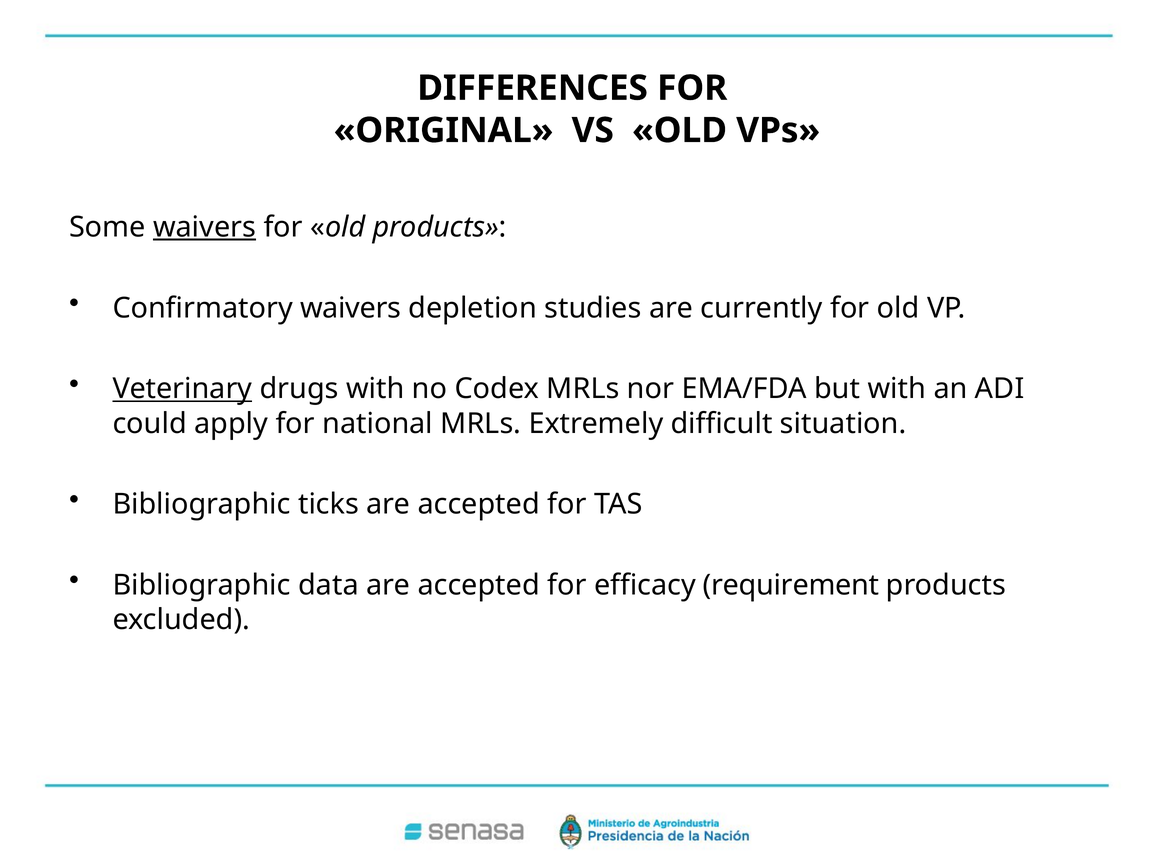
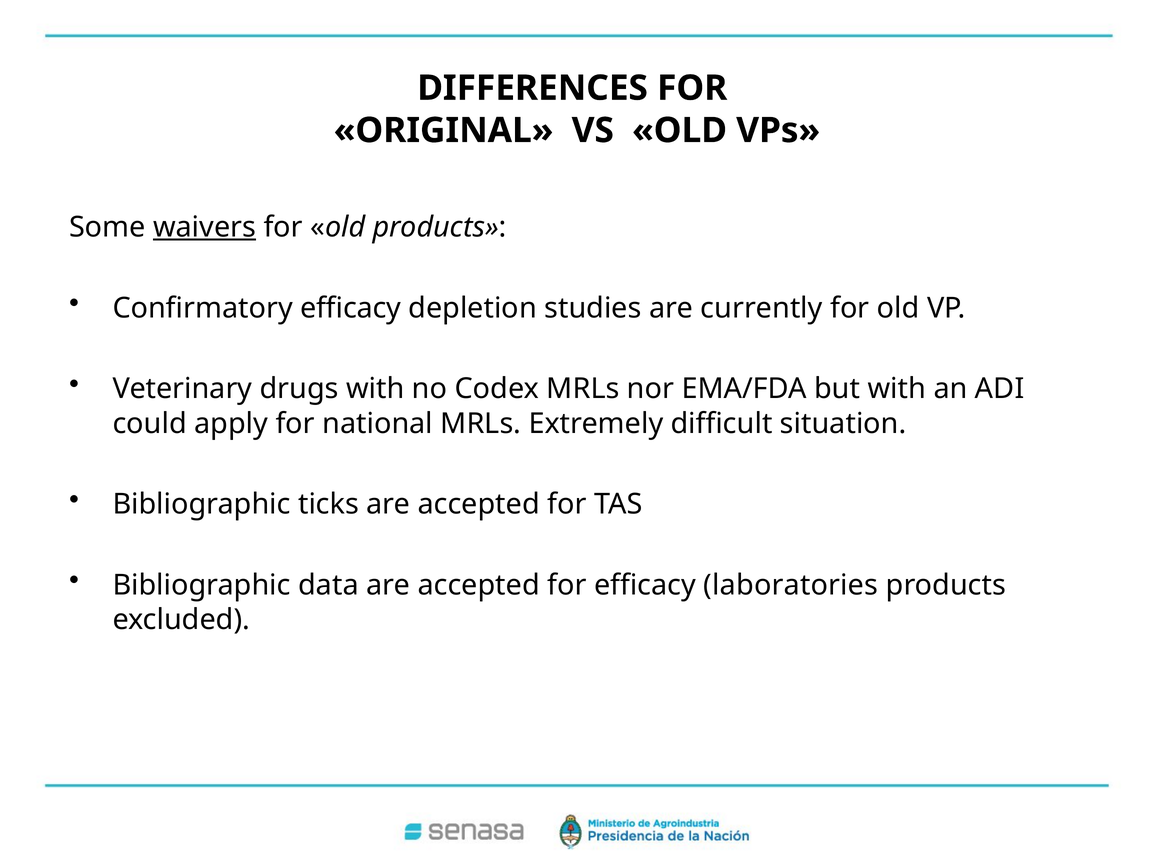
Confirmatory waivers: waivers -> efficacy
Veterinary underline: present -> none
requirement: requirement -> laboratories
